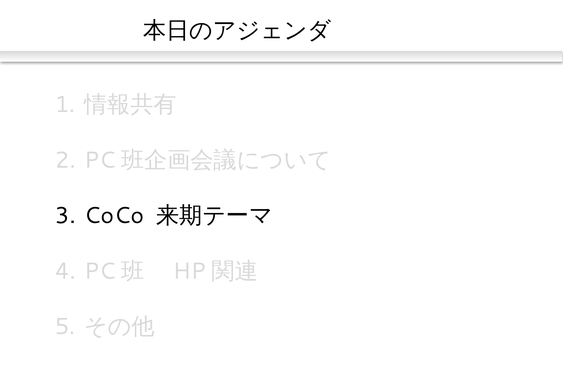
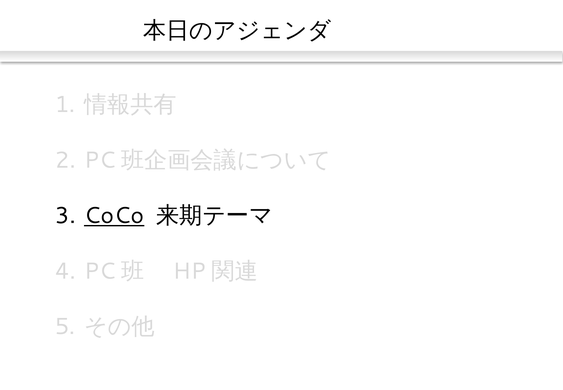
CoCo underline: none -> present
